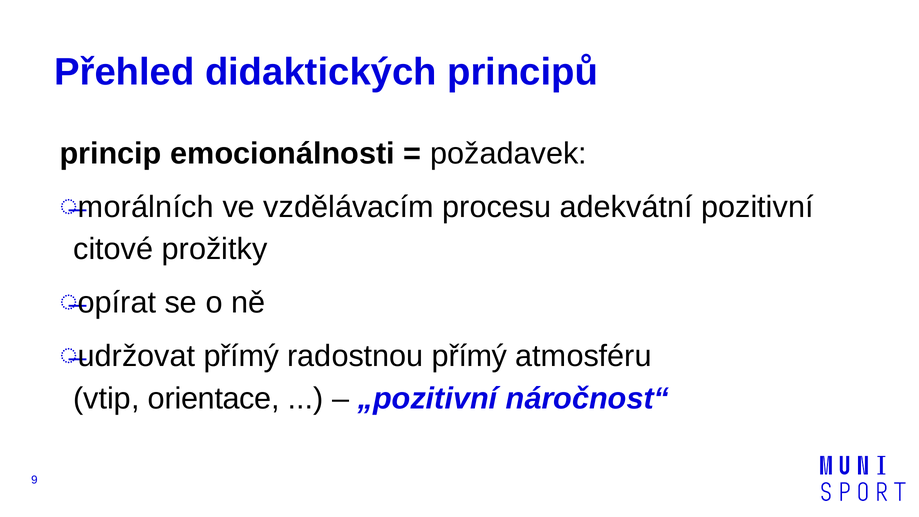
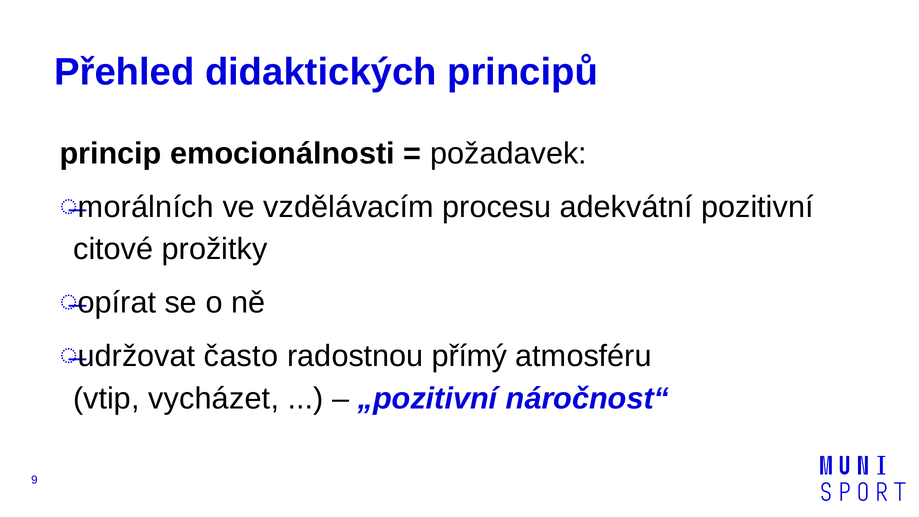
udržovat přímý: přímý -> často
orientace: orientace -> vycházet
